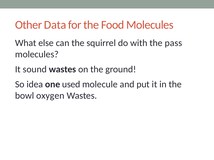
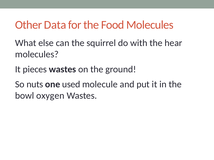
pass: pass -> hear
sound: sound -> pieces
idea: idea -> nuts
